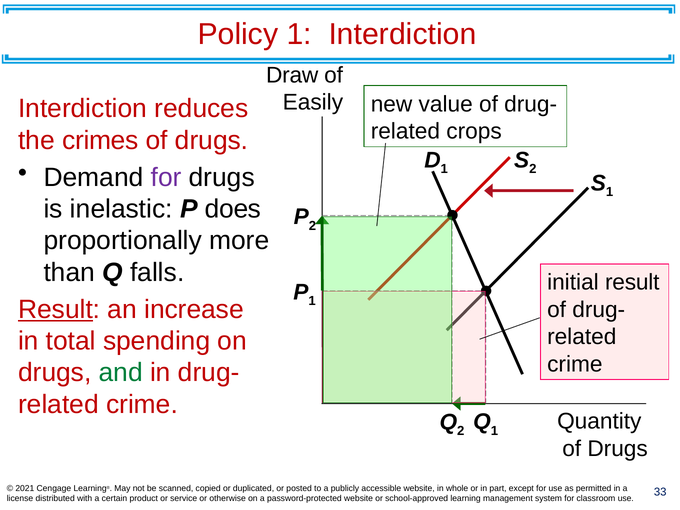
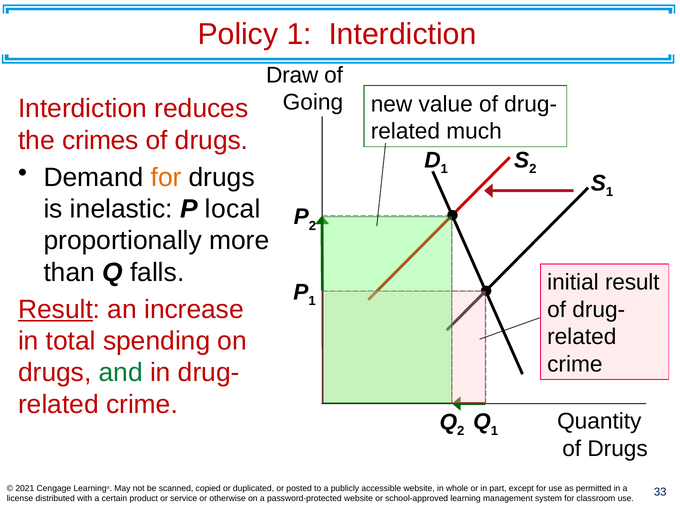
Easily: Easily -> Going
crops: crops -> much
for at (166, 177) colour: purple -> orange
does: does -> local
